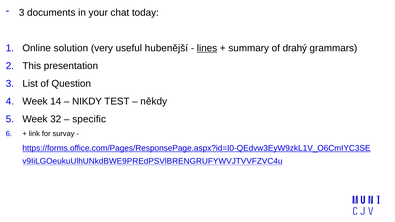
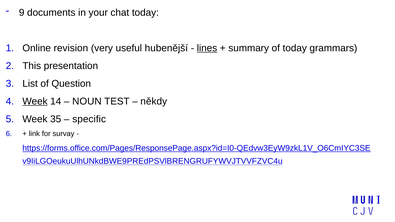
3 at (22, 13): 3 -> 9
solution: solution -> revision
of drahý: drahý -> today
Week at (35, 101) underline: none -> present
NIKDY: NIKDY -> NOUN
32: 32 -> 35
